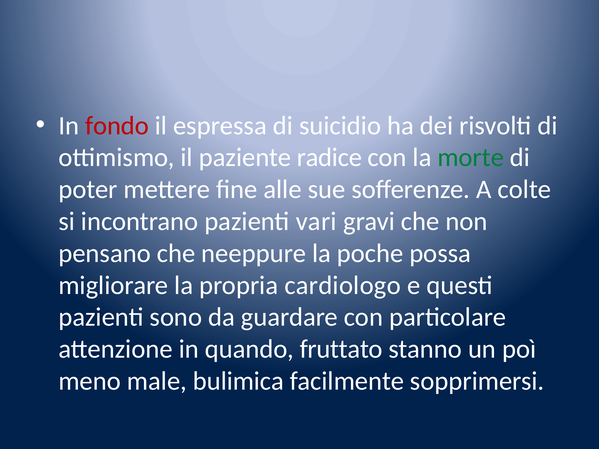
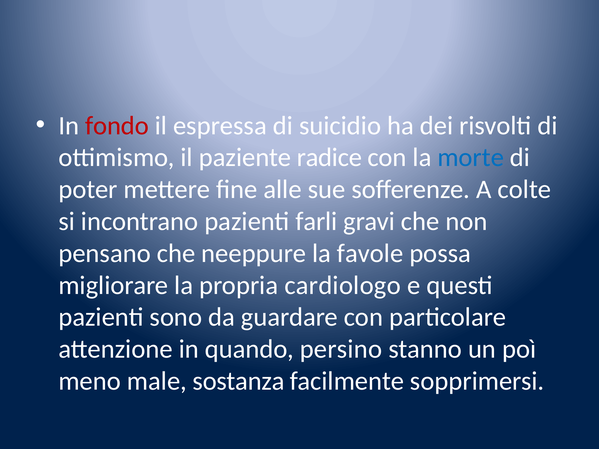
morte colour: green -> blue
vari: vari -> farli
poche: poche -> favole
fruttato: fruttato -> persino
bulimica: bulimica -> sostanza
